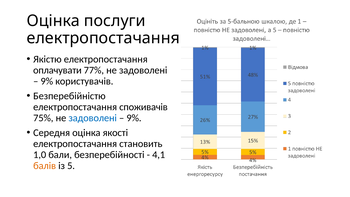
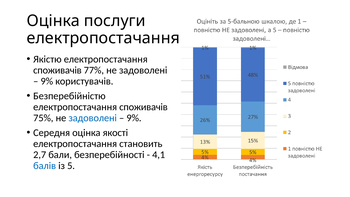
оплачувати at (57, 70): оплачувати -> споживачів
1,0: 1,0 -> 2,7
балів colour: orange -> blue
